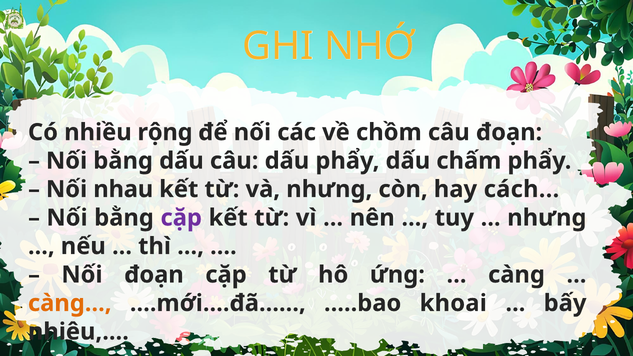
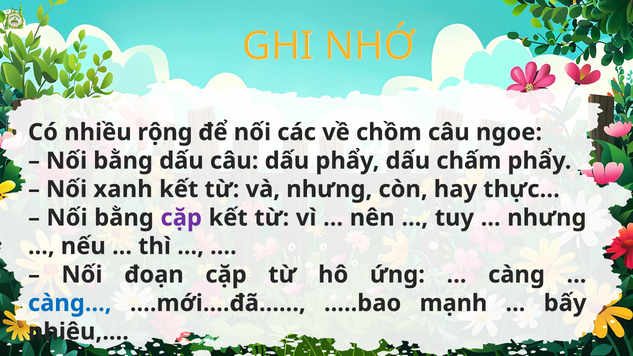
câu đoạn: đoạn -> ngoe
nhau: nhau -> xanh
cách: cách -> thực
càng at (70, 303) colour: orange -> blue
khoai: khoai -> mạnh
